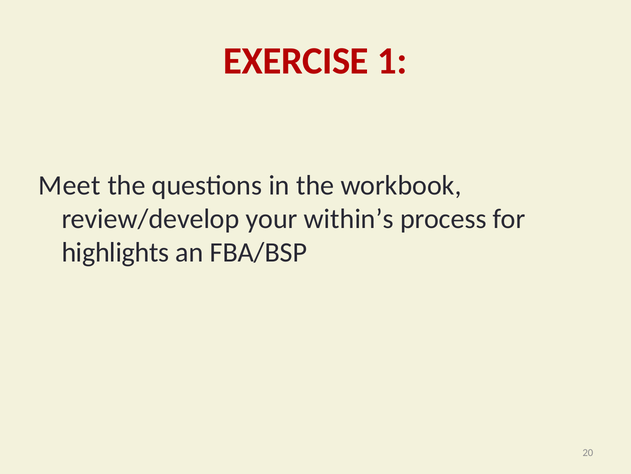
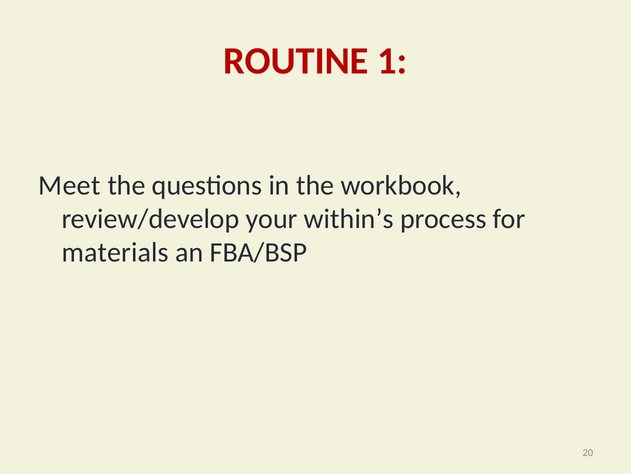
EXERCISE: EXERCISE -> ROUTINE
highlights: highlights -> materials
